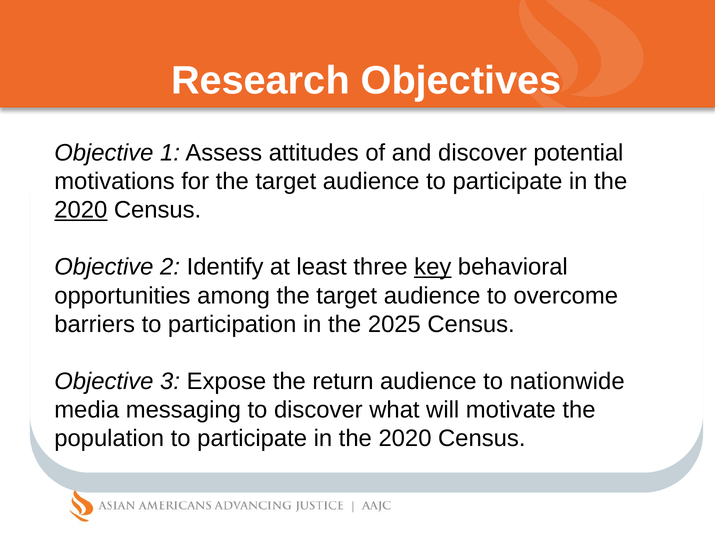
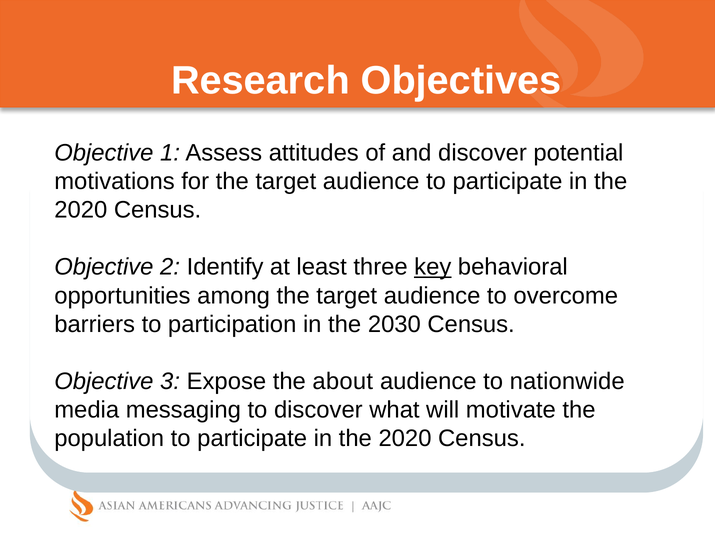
2020 at (81, 210) underline: present -> none
2025: 2025 -> 2030
return: return -> about
